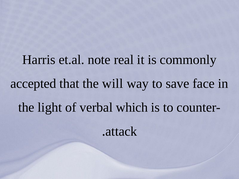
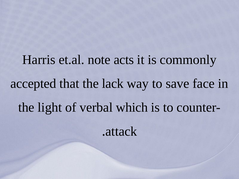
real: real -> acts
will: will -> lack
